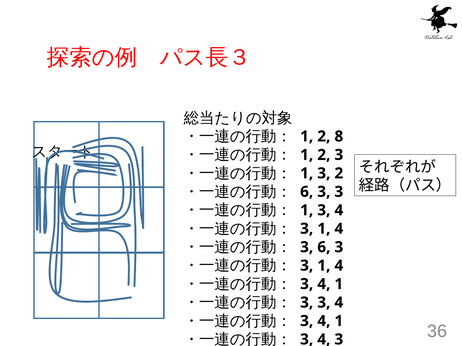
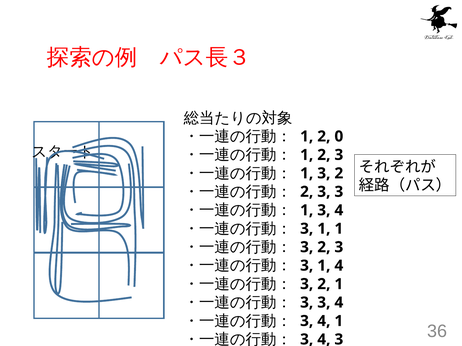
8: 8 -> 0
6 at (307, 192): 6 -> 2
4 at (339, 229): 4 -> 1
6 at (324, 247): 6 -> 2
4 at (324, 284): 4 -> 2
